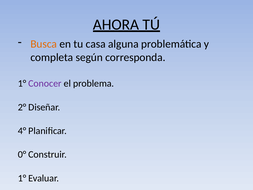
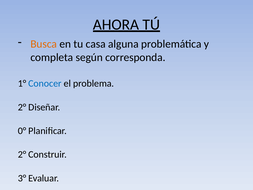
Conocer colour: purple -> blue
4°: 4° -> 0°
0° at (22, 154): 0° -> 2°
1° at (22, 178): 1° -> 3°
